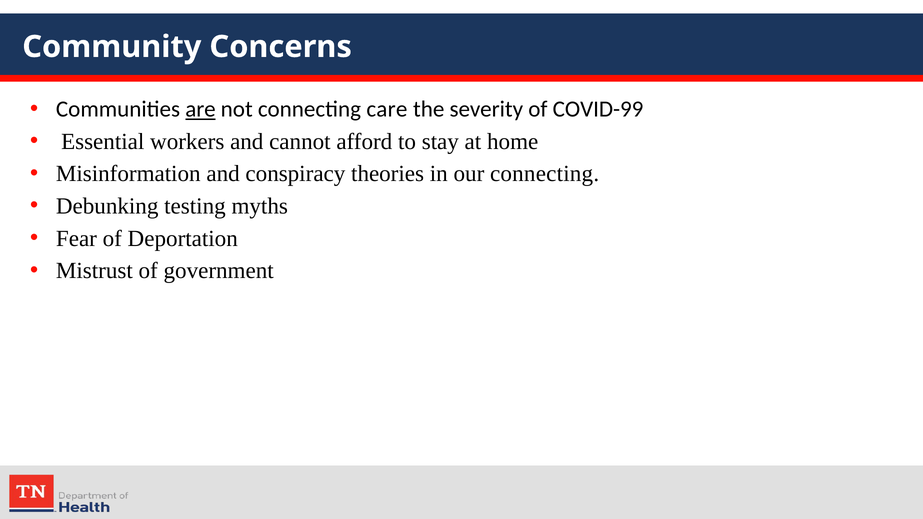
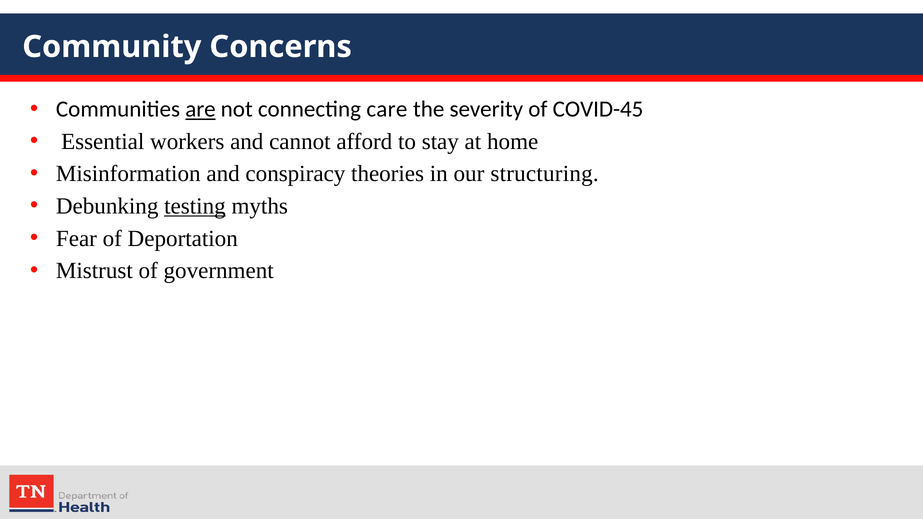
COVID-99: COVID-99 -> COVID-45
our connecting: connecting -> structuring
testing underline: none -> present
